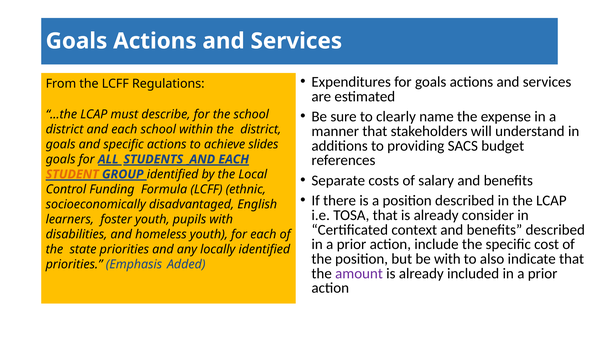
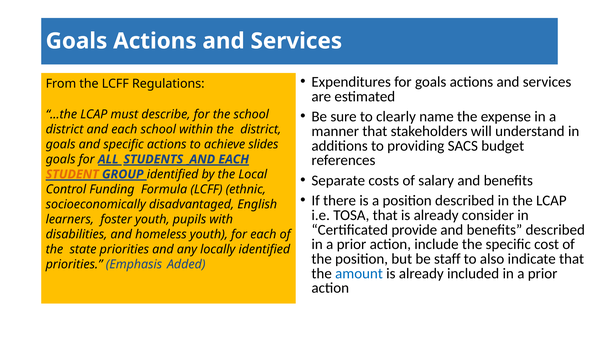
context: context -> provide
be with: with -> staff
amount colour: purple -> blue
